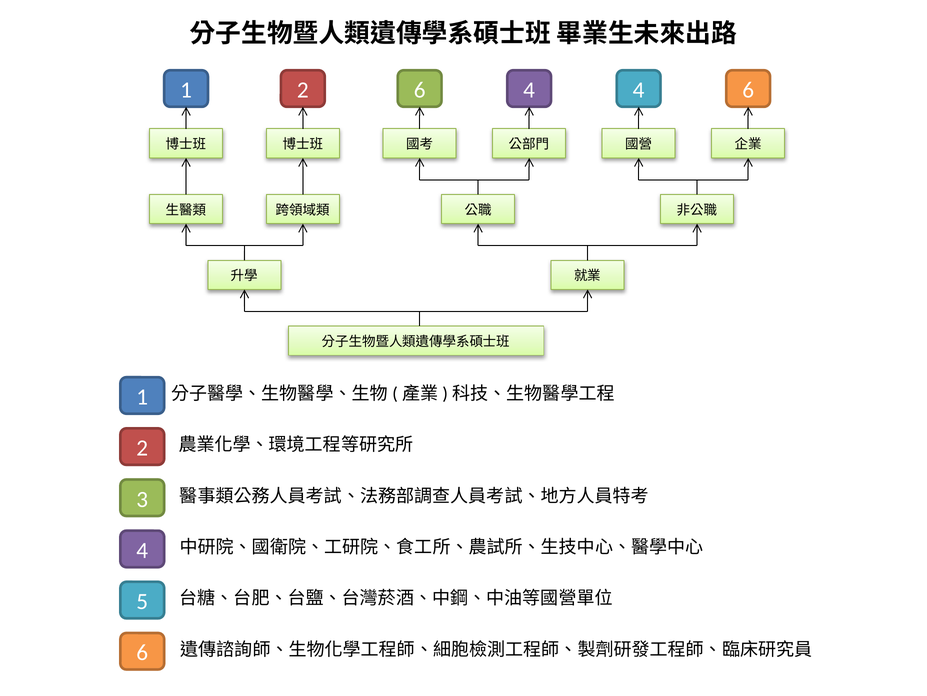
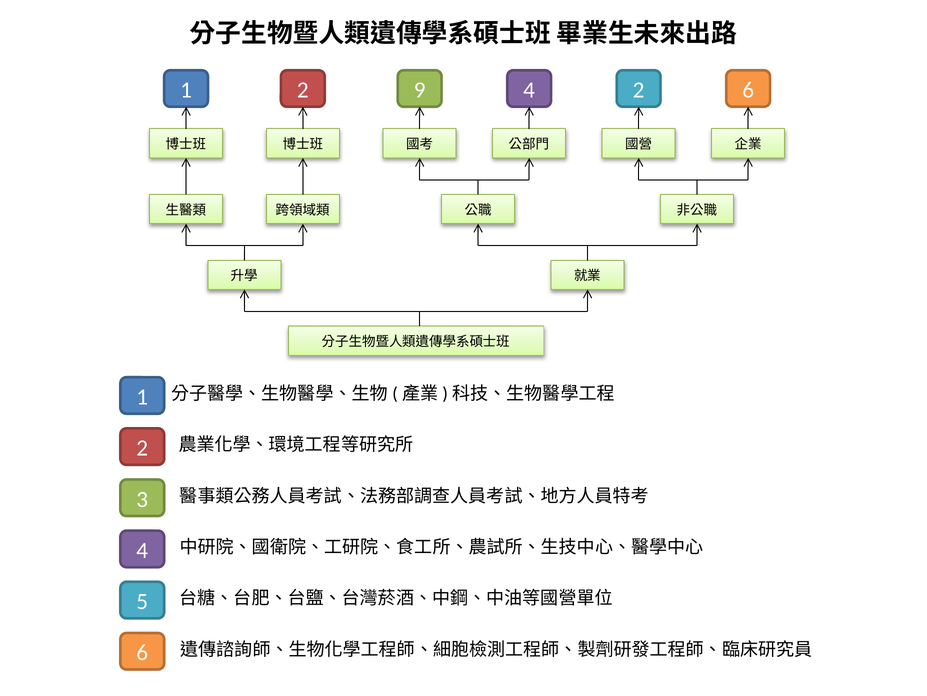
2 6: 6 -> 9
4 4: 4 -> 2
